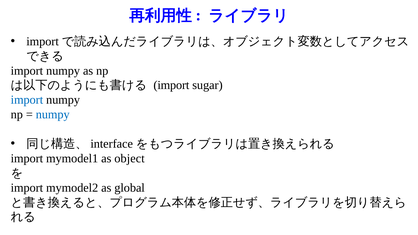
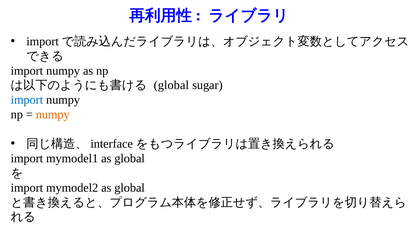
import at (171, 85): import -> global
numpy at (53, 115) colour: blue -> orange
mymodel1 as object: object -> global
